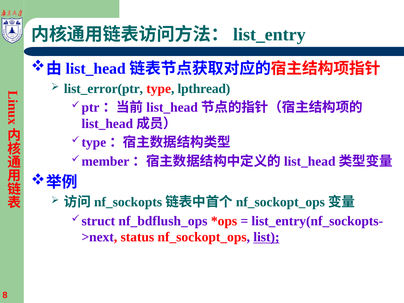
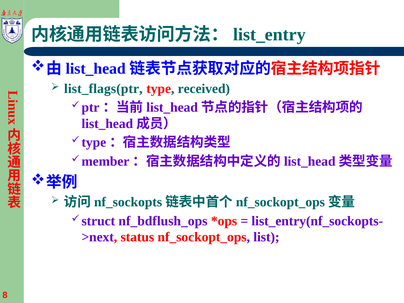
list_error(ptr: list_error(ptr -> list_flags(ptr
lpthread: lpthread -> received
list underline: present -> none
